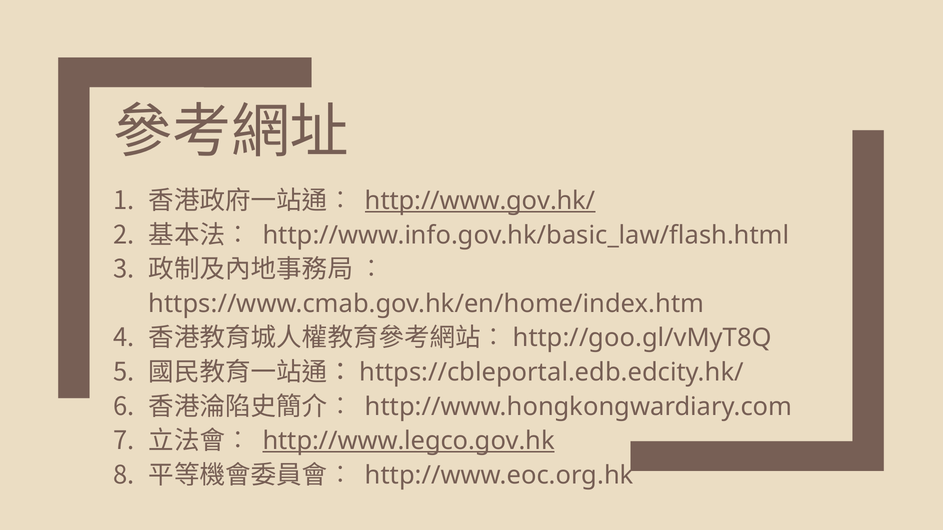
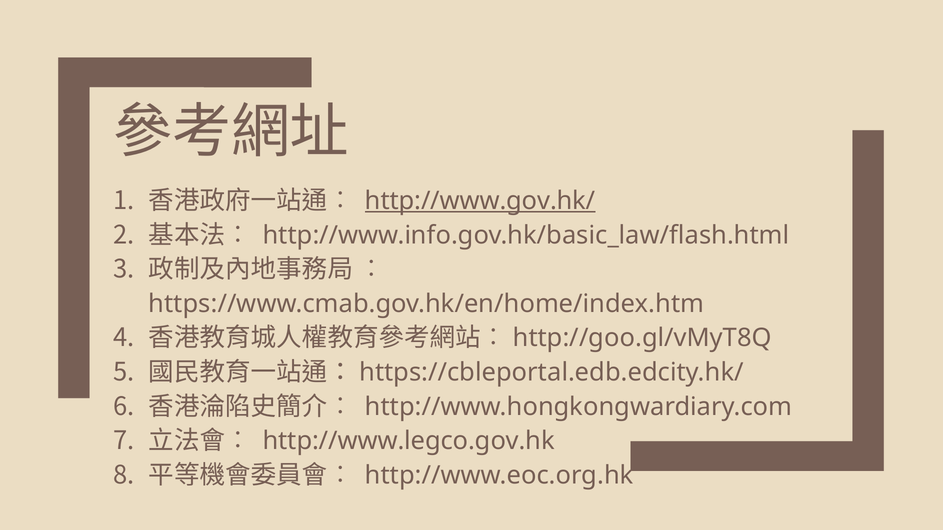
http://www.legco.gov.hk underline: present -> none
